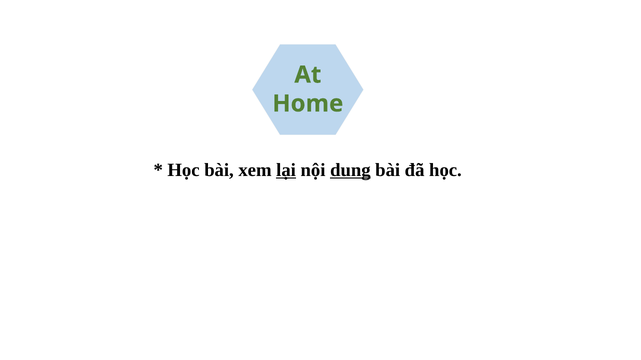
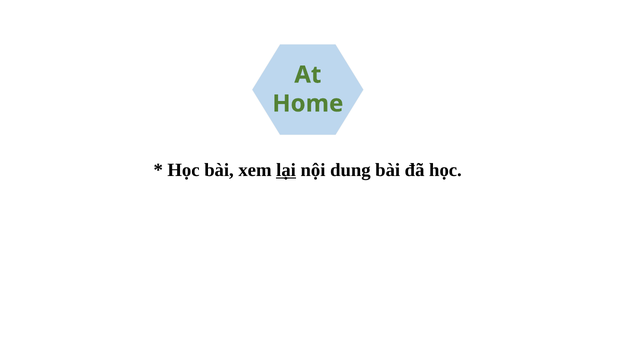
dung underline: present -> none
